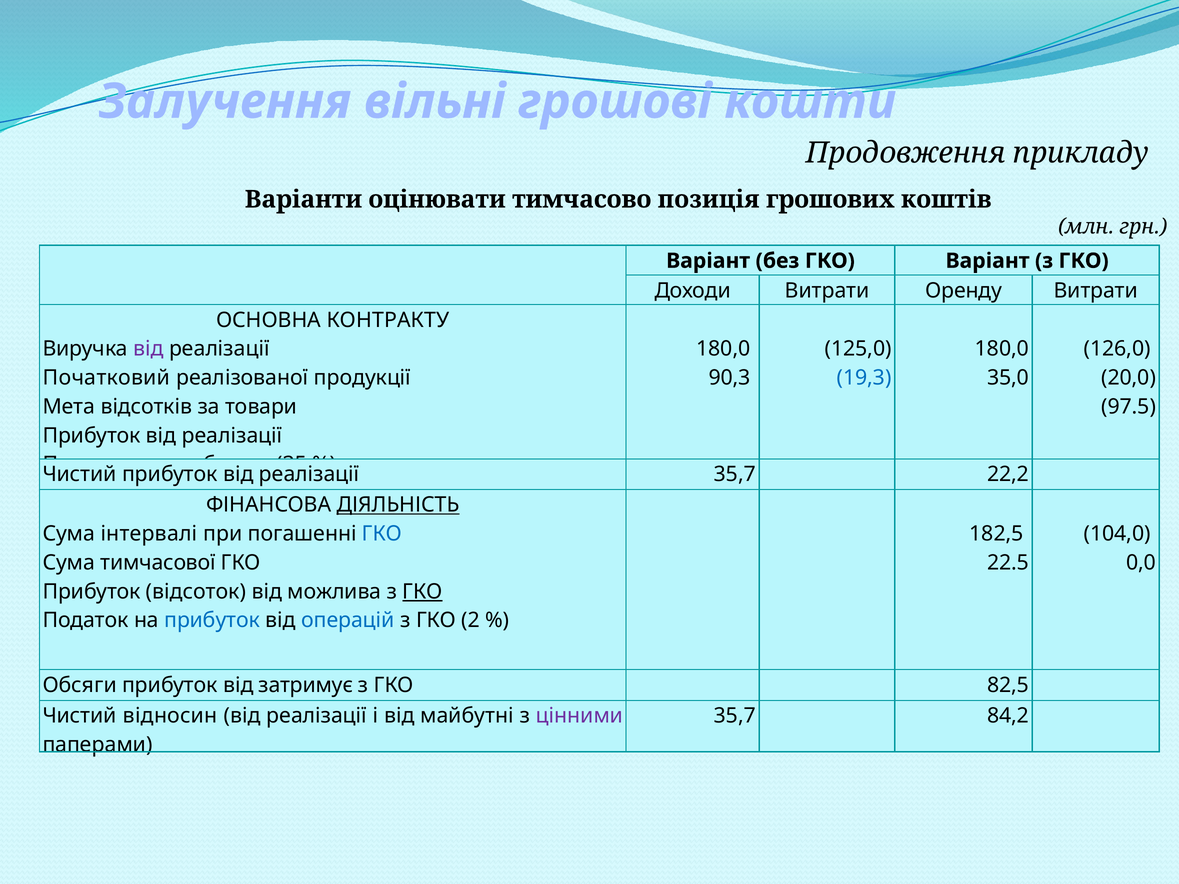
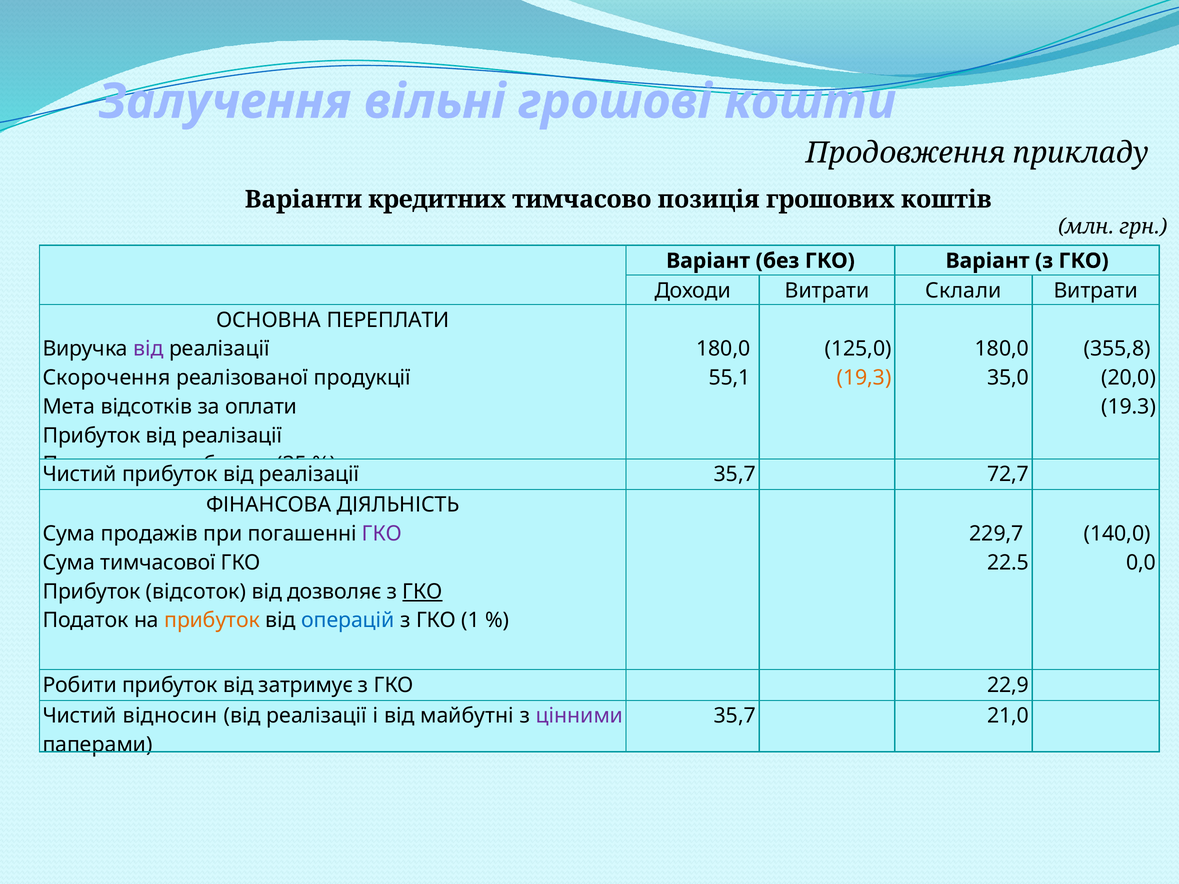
оцінювати: оцінювати -> кредитних
Оренду: Оренду -> Склали
КОНТРАКТУ: КОНТРАКТУ -> ПЕРЕПЛАТИ
126,0: 126,0 -> 355,8
Початковий: Початковий -> Скорочення
90,3: 90,3 -> 55,1
19,3 colour: blue -> orange
товари: товари -> оплати
97.5: 97.5 -> 19.3
22,2: 22,2 -> 72,7
ДІЯЛЬНІСТЬ underline: present -> none
інтервалі: інтервалі -> продажів
ГКО at (382, 534) colour: blue -> purple
182,5: 182,5 -> 229,7
104,0: 104,0 -> 140,0
можлива: можлива -> дозволяє
прибуток at (212, 621) colour: blue -> orange
2: 2 -> 1
Обсяги: Обсяги -> Робити
82,5: 82,5 -> 22,9
84,2: 84,2 -> 21,0
